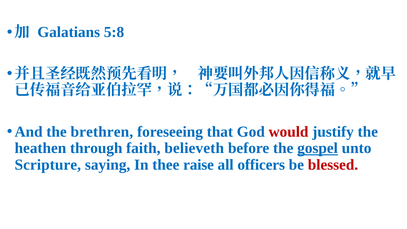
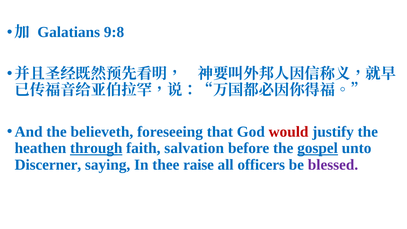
5:8: 5:8 -> 9:8
brethren: brethren -> believeth
through underline: none -> present
believeth: believeth -> salvation
Scripture: Scripture -> Discerner
blessed colour: red -> purple
